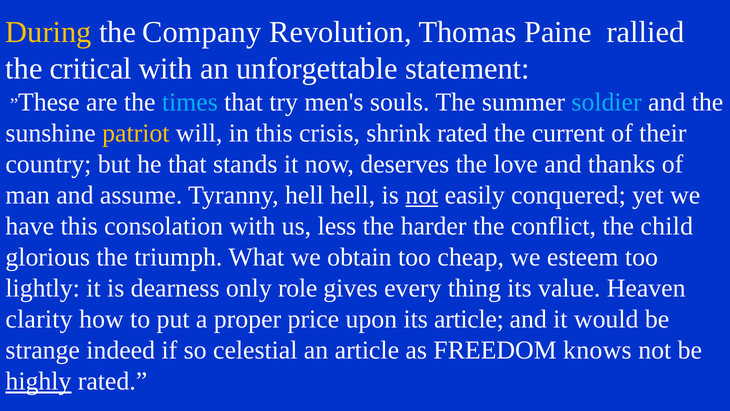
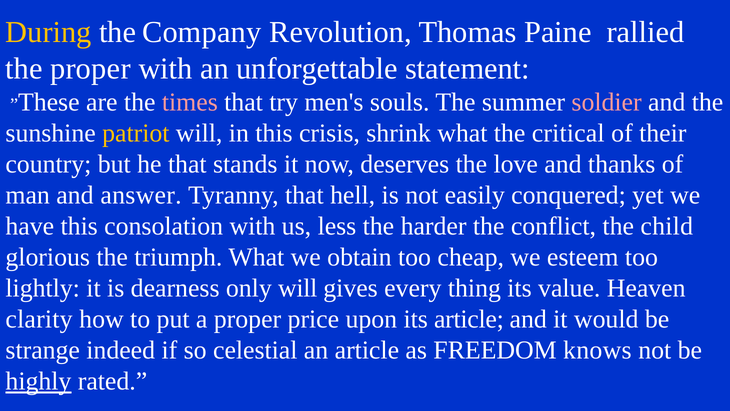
the critical: critical -> proper
times colour: light blue -> pink
soldier colour: light blue -> pink
shrink rated: rated -> what
current: current -> critical
assume: assume -> answer
Tyranny hell: hell -> that
not at (422, 195) underline: present -> none
only role: role -> will
